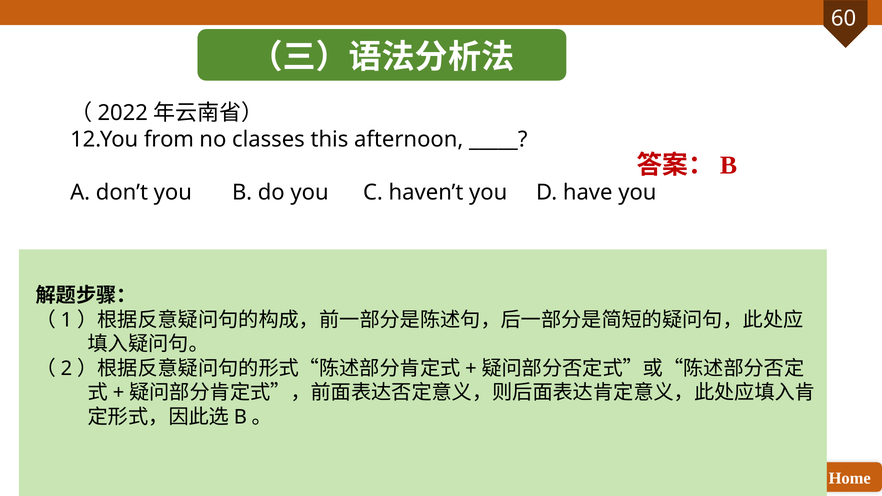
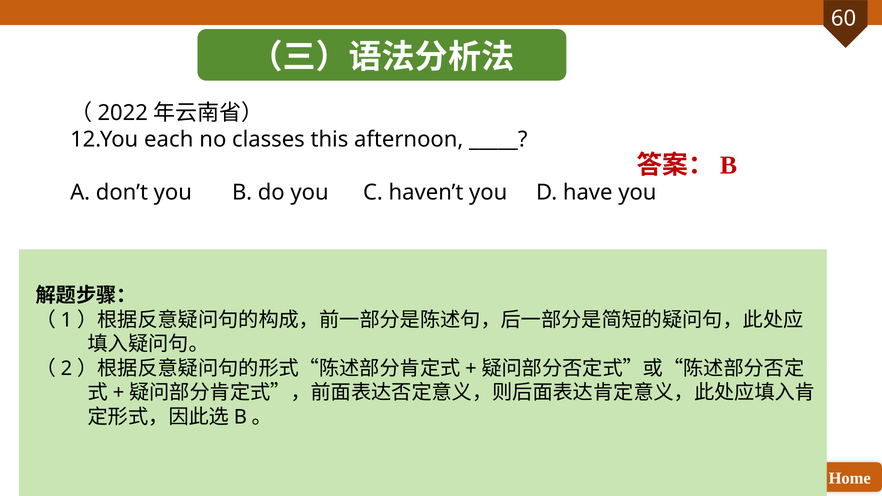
from: from -> each
